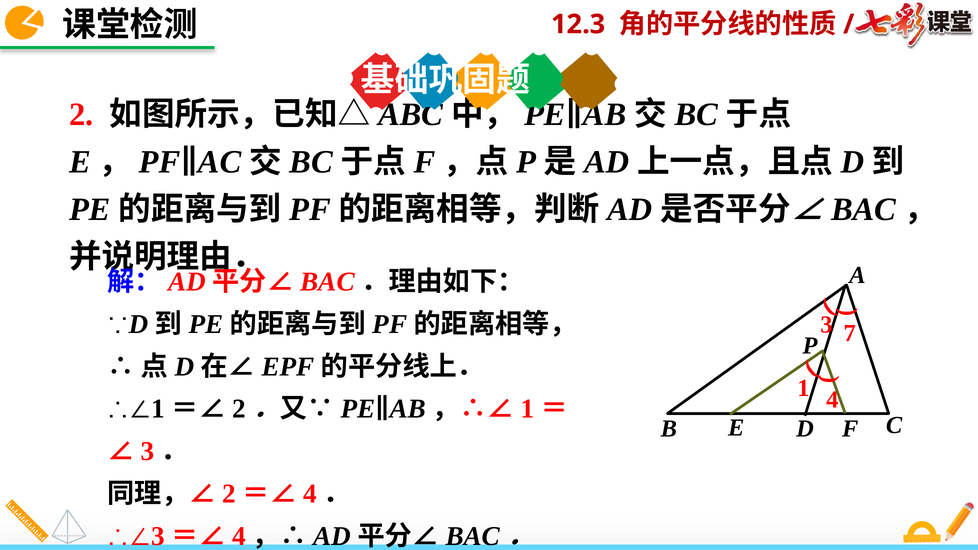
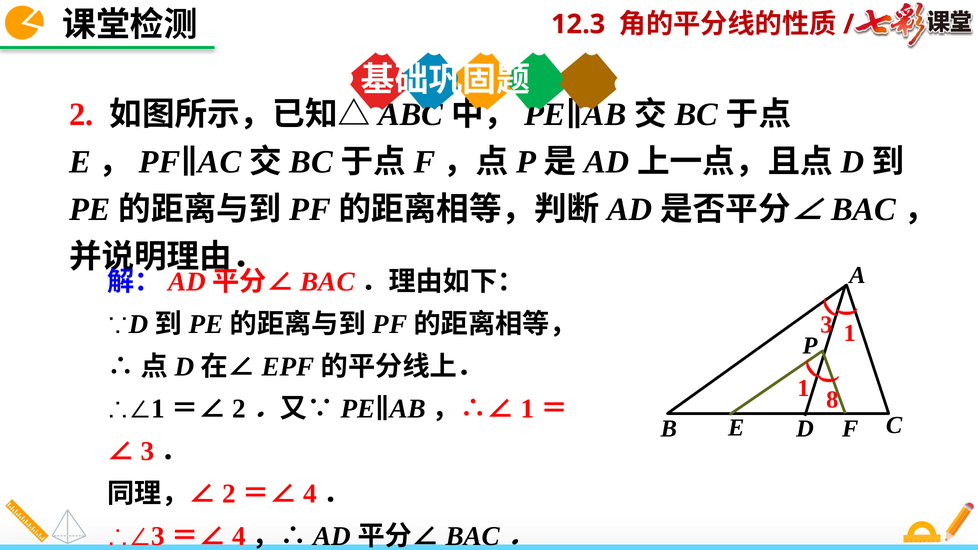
3 7: 7 -> 1
4: 4 -> 8
